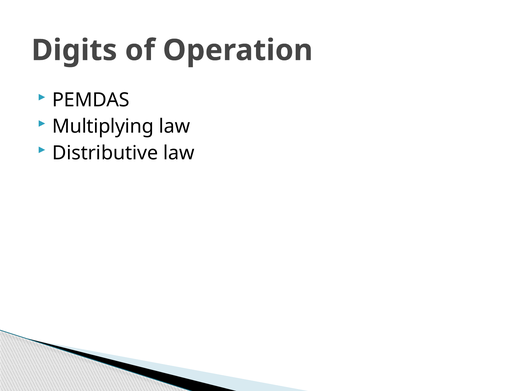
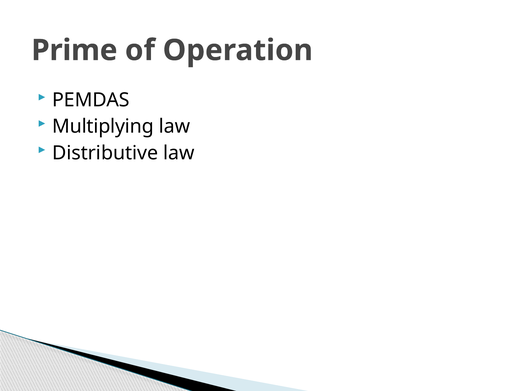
Digits: Digits -> Prime
